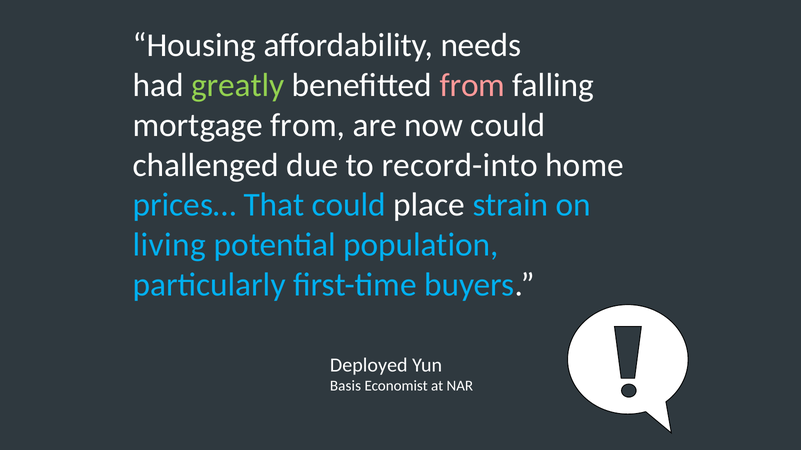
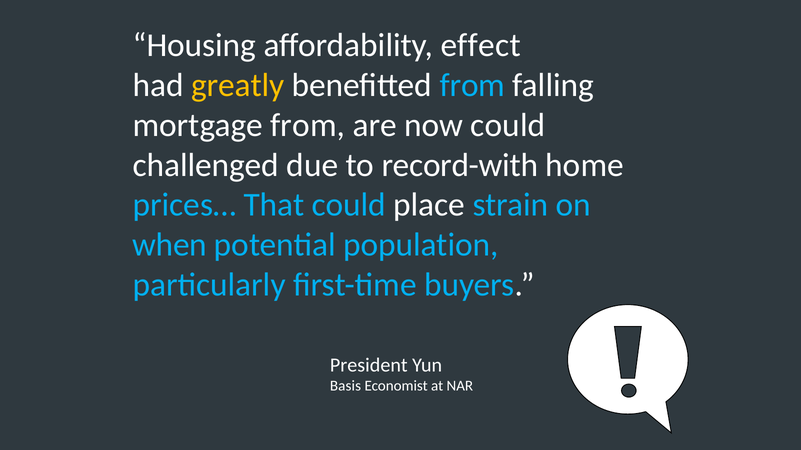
needs: needs -> effect
greatly colour: light green -> yellow
from at (472, 85) colour: pink -> light blue
record-into: record-into -> record-with
living: living -> when
Deployed: Deployed -> President
